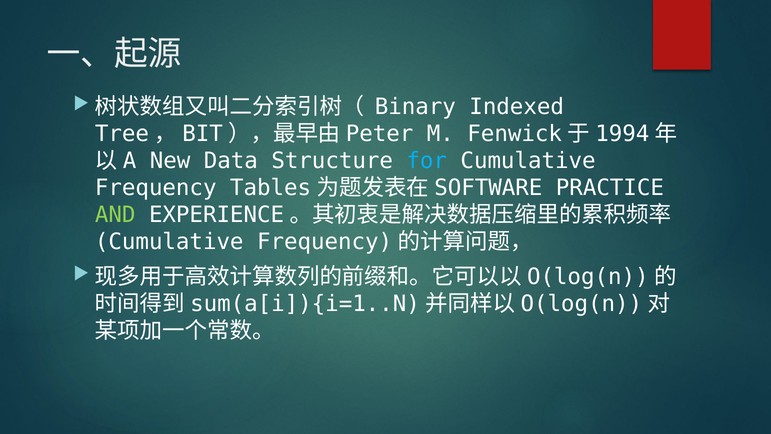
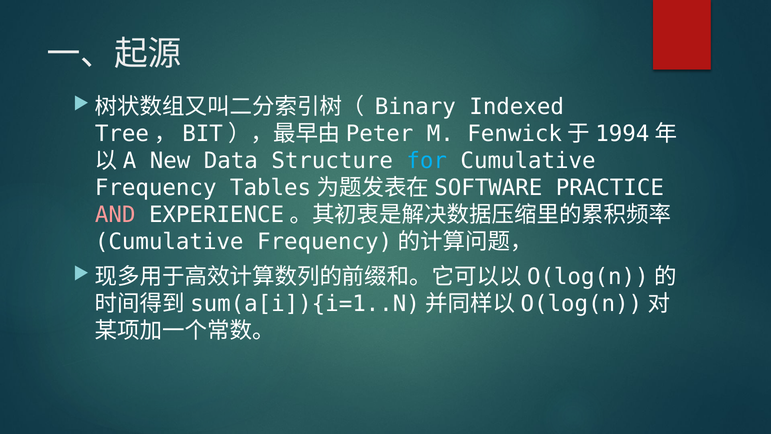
AND colour: light green -> pink
